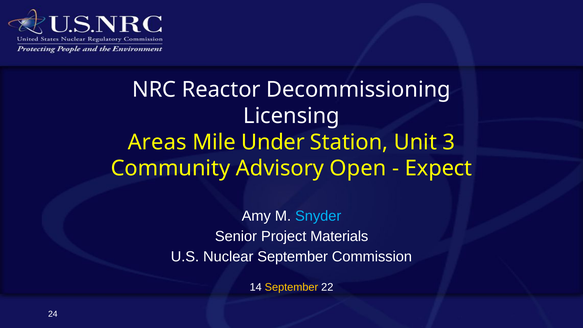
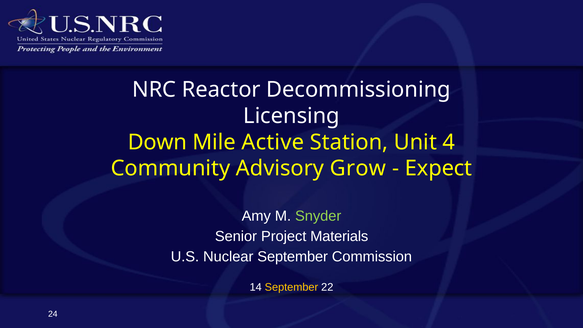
Areas: Areas -> Down
Under: Under -> Active
3: 3 -> 4
Open: Open -> Grow
Snyder colour: light blue -> light green
